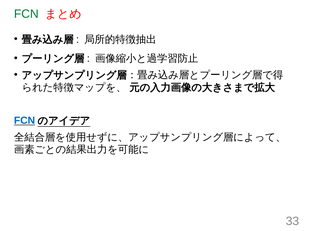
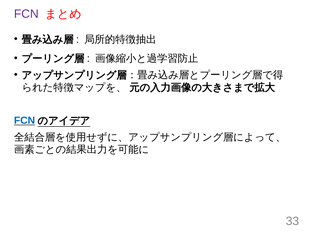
FCN at (26, 14) colour: green -> purple
